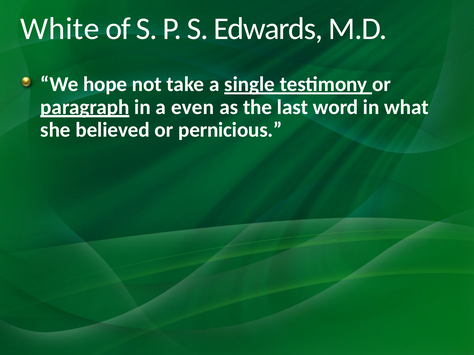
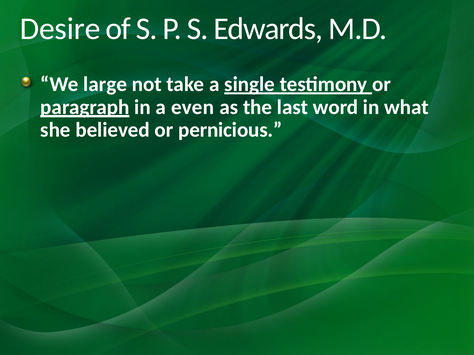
White: White -> Desire
hope: hope -> large
